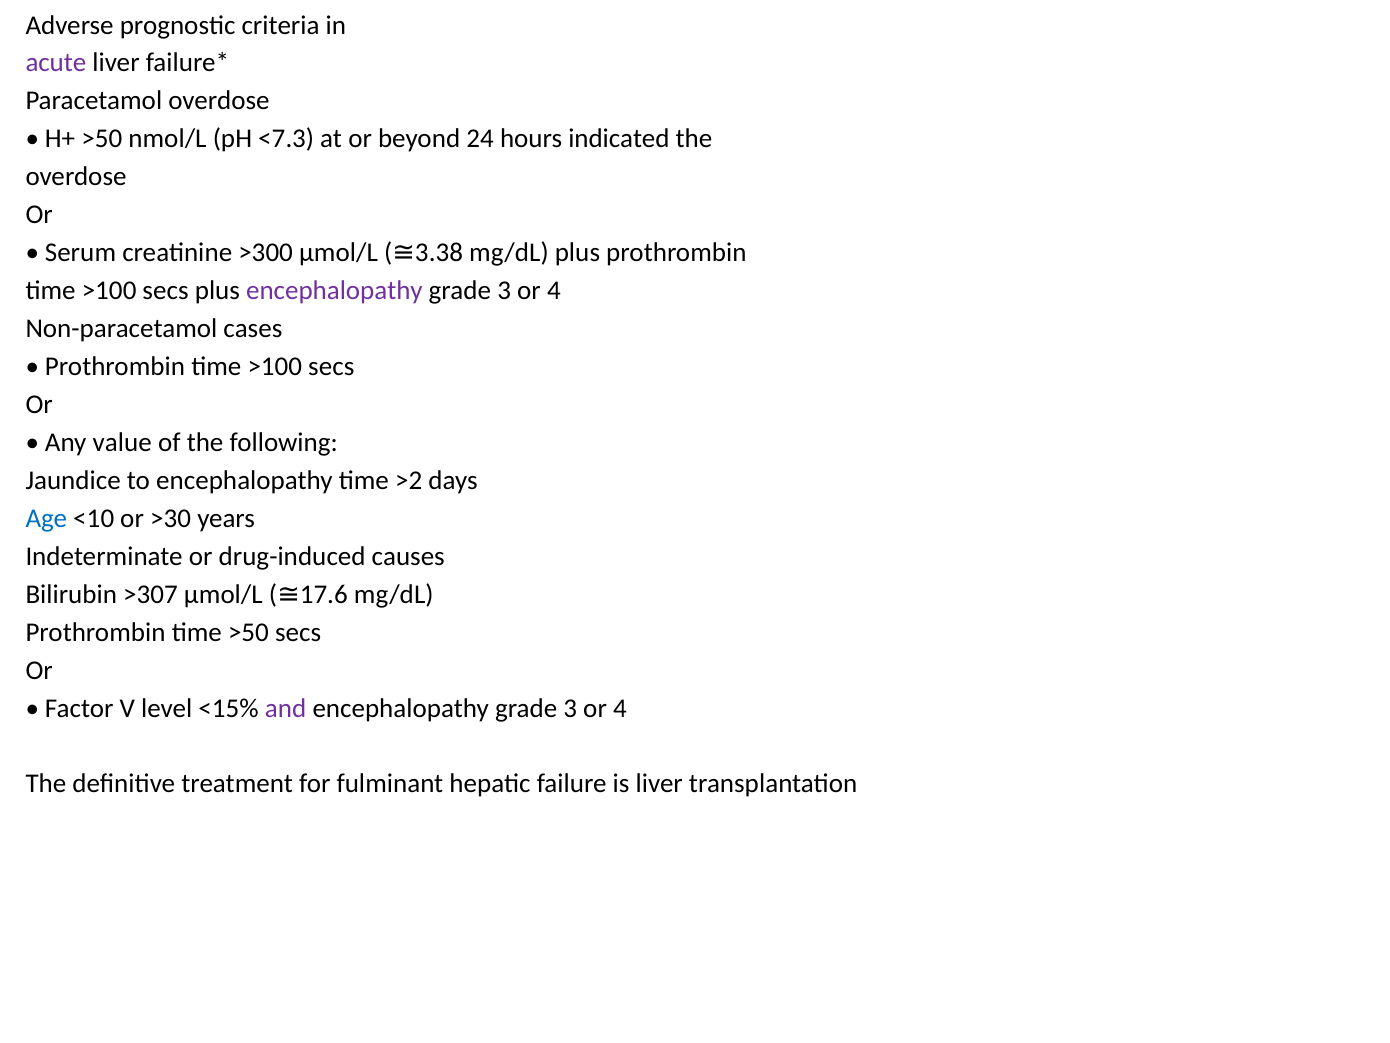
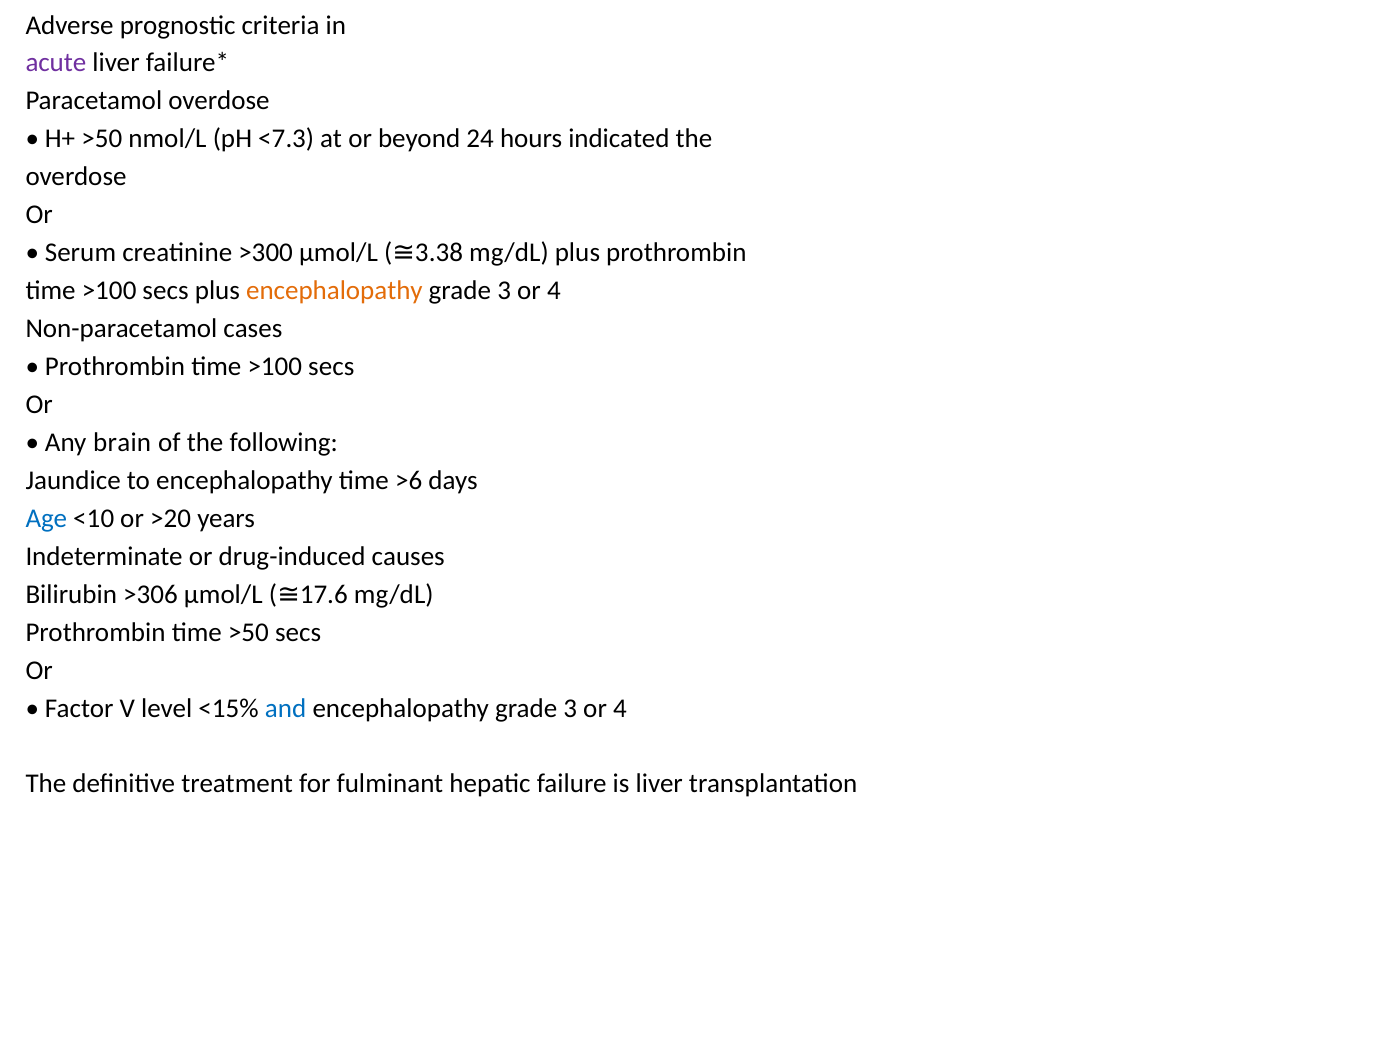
encephalopathy at (334, 291) colour: purple -> orange
value: value -> brain
>2: >2 -> >6
>30: >30 -> >20
>307: >307 -> >306
and colour: purple -> blue
